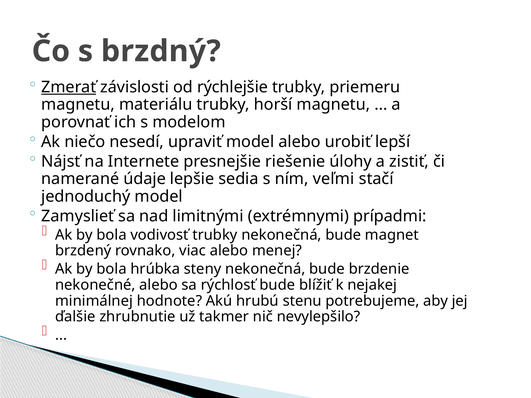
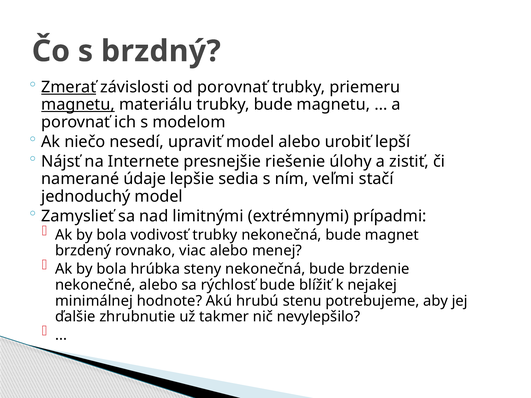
od rýchlejšie: rýchlejšie -> porovnať
magnetu at (78, 105) underline: none -> present
trubky horší: horší -> bude
